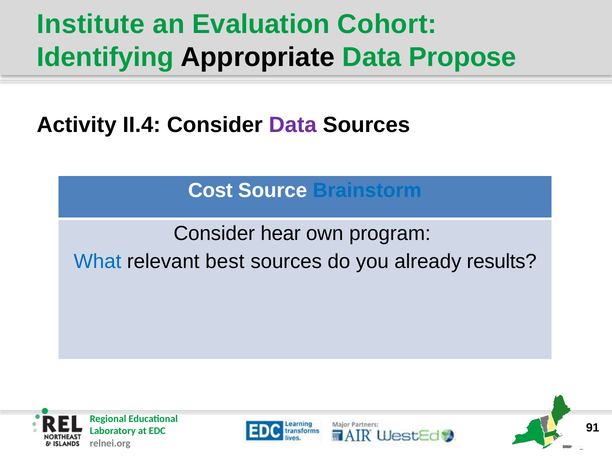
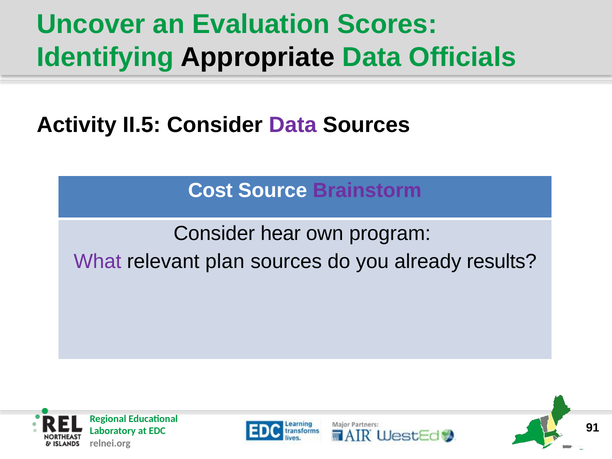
Institute: Institute -> Uncover
Cohort: Cohort -> Scores
Propose: Propose -> Officials
II.4: II.4 -> II.5
Brainstorm colour: blue -> purple
What colour: blue -> purple
best: best -> plan
